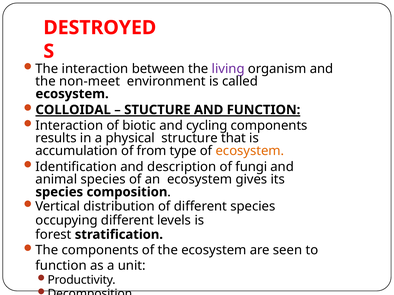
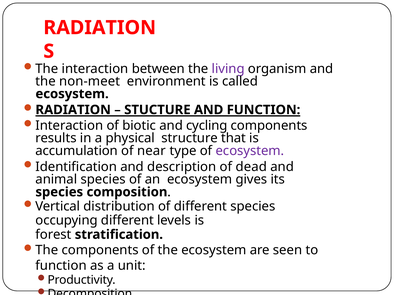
DESTROYED at (100, 28): DESTROYED -> RADIATION
COLLOIDAL at (73, 110): COLLOIDAL -> RADIATION
from: from -> near
ecosystem at (250, 151) colour: orange -> purple
fungi: fungi -> dead
